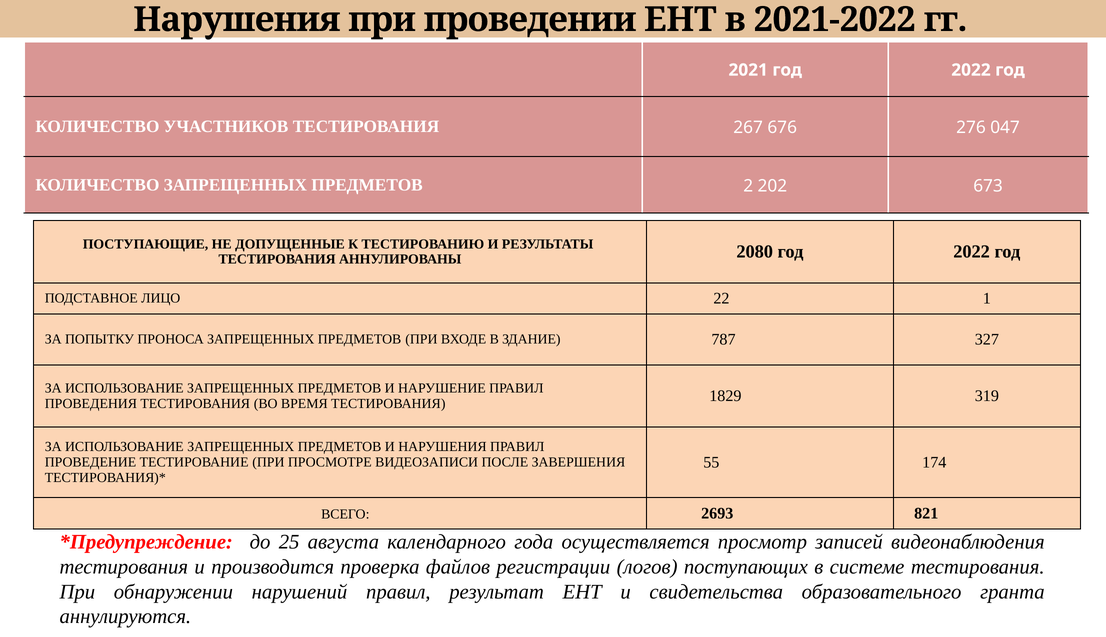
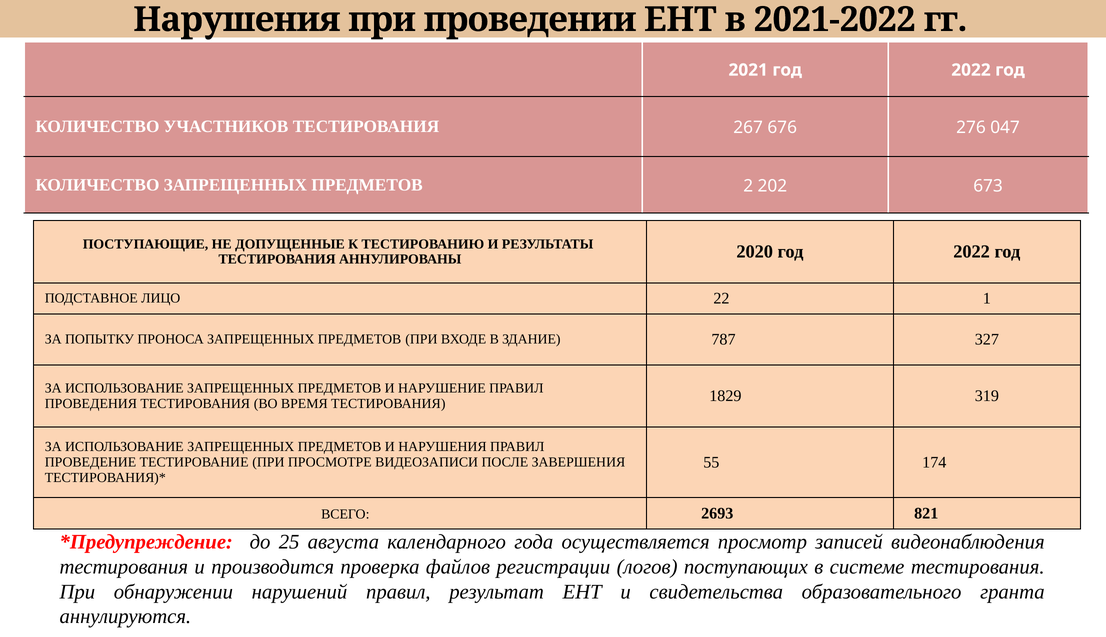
2080: 2080 -> 2020
